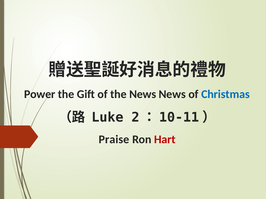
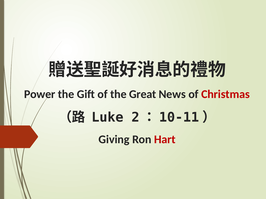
the News: News -> Great
Christmas colour: blue -> red
Praise: Praise -> Giving
